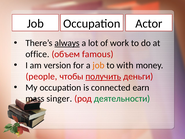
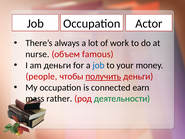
always underline: present -> none
office: office -> nurse
am version: version -> деньги
job at (99, 65) colour: orange -> blue
with: with -> your
singer: singer -> rather
